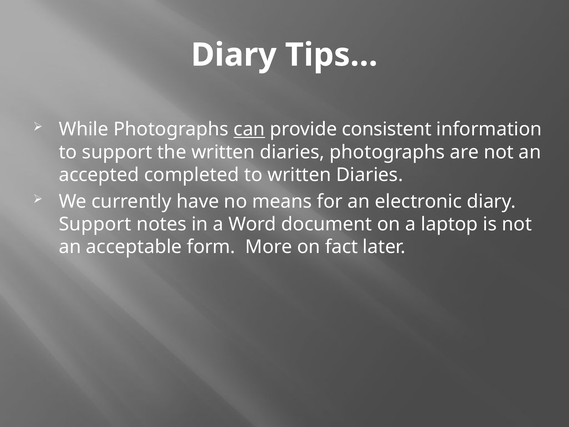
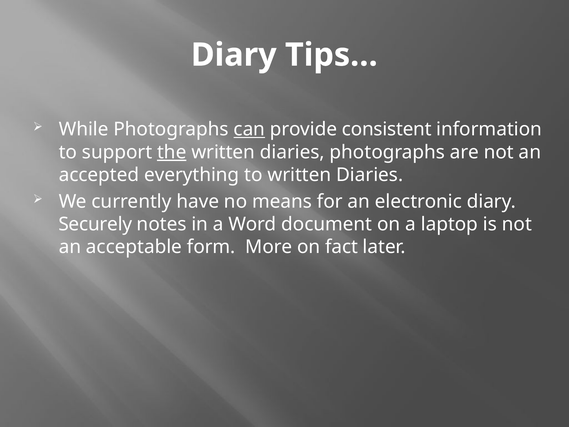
the underline: none -> present
completed: completed -> everything
Support at (95, 224): Support -> Securely
